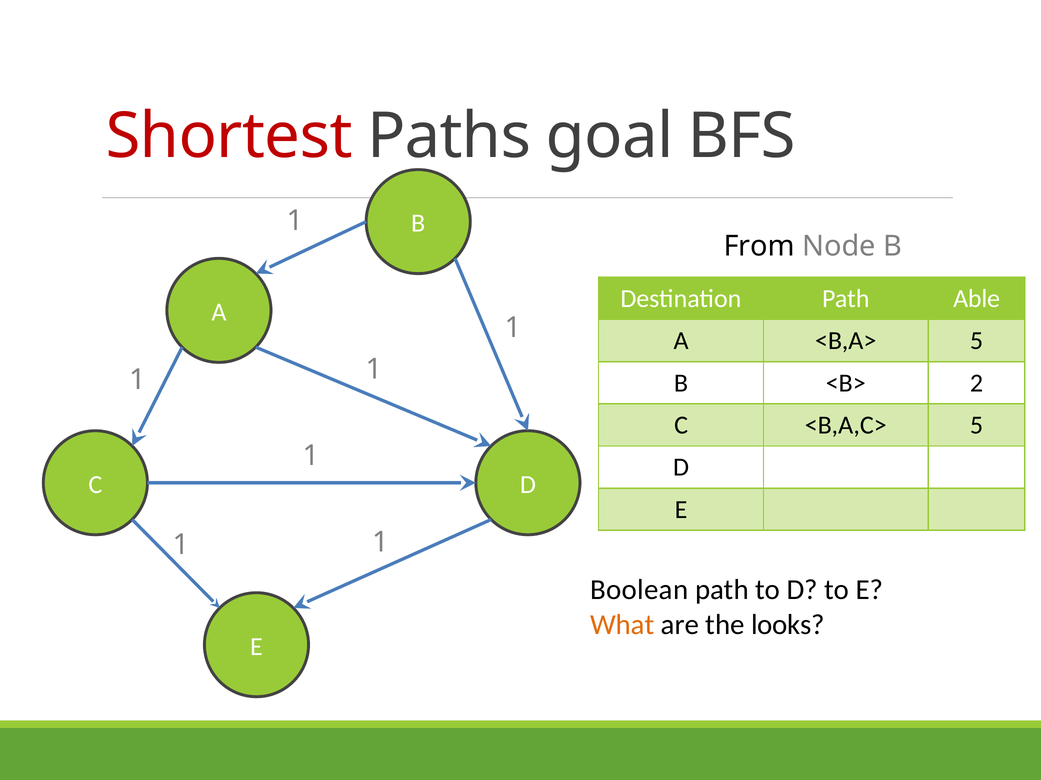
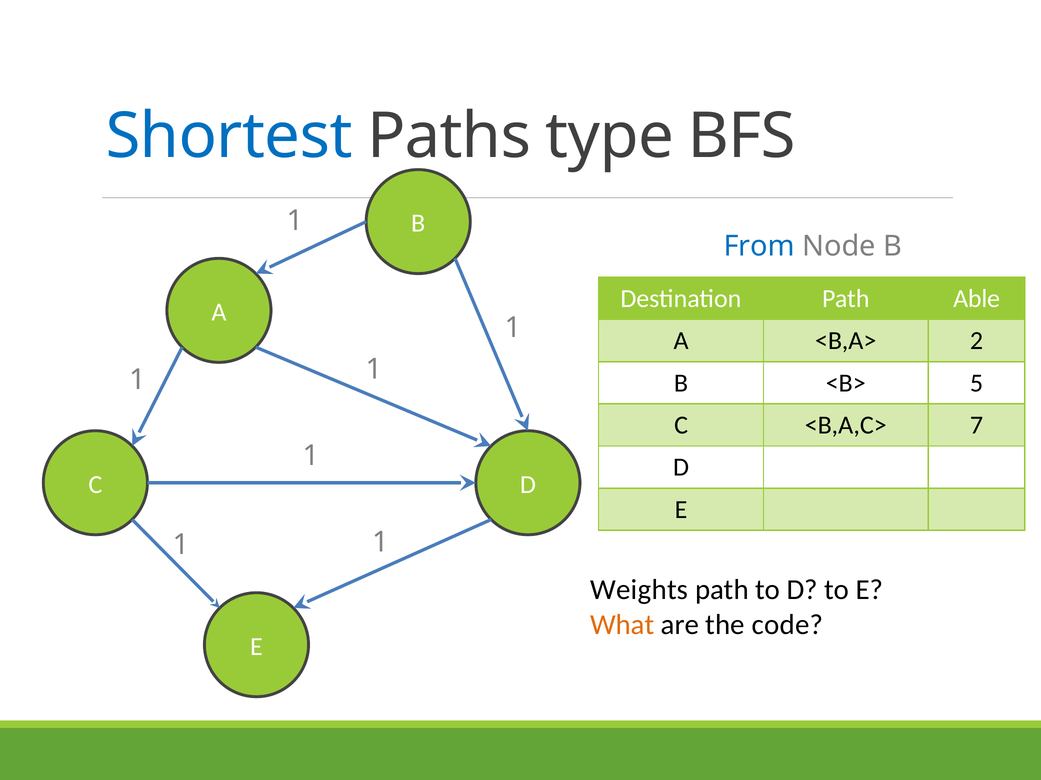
Shortest colour: red -> blue
goal: goal -> type
From colour: black -> blue
<B,A> 5: 5 -> 2
2: 2 -> 5
<B,A,C> 5: 5 -> 7
Boolean: Boolean -> Weights
looks: looks -> code
